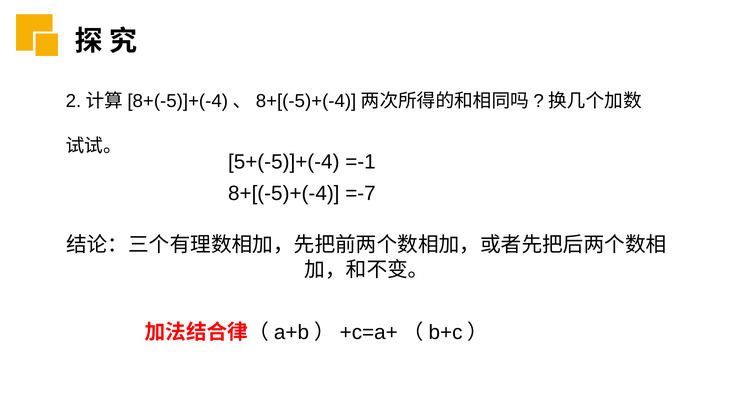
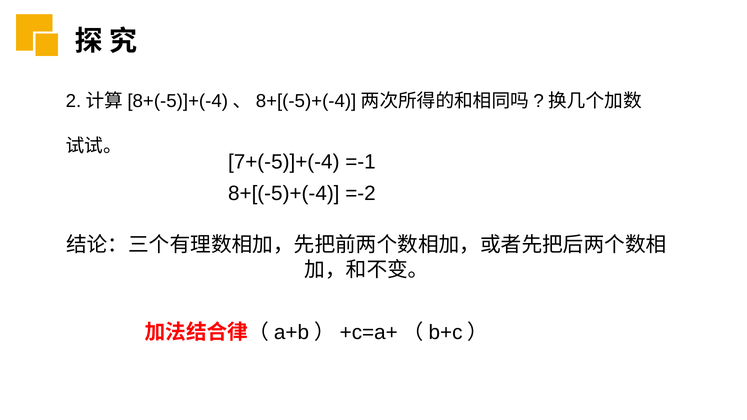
5+(-5)]+(-4: 5+(-5)]+(-4 -> 7+(-5)]+(-4
=-7: =-7 -> =-2
